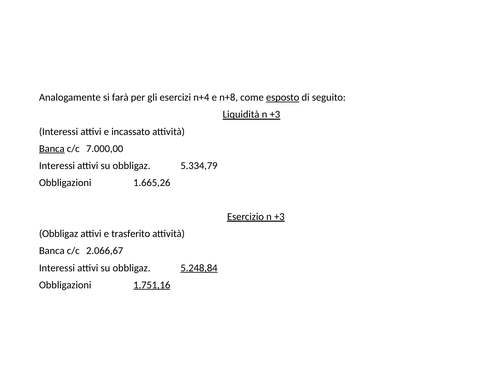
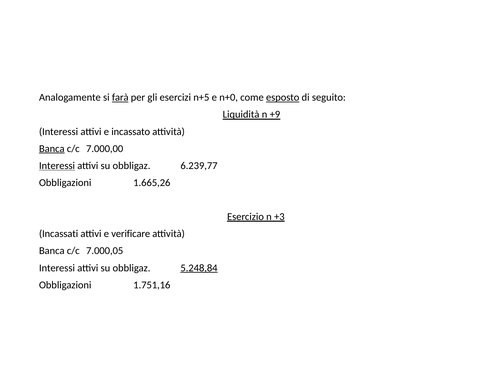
farà underline: none -> present
n+4: n+4 -> n+5
n+8: n+8 -> n+0
+3 at (275, 115): +3 -> +9
Interessi at (57, 166) underline: none -> present
5.334,79: 5.334,79 -> 6.239,77
Obbligaz at (59, 234): Obbligaz -> Incassati
trasferito: trasferito -> verificare
2.066,67: 2.066,67 -> 7.000,05
1.751,16 underline: present -> none
